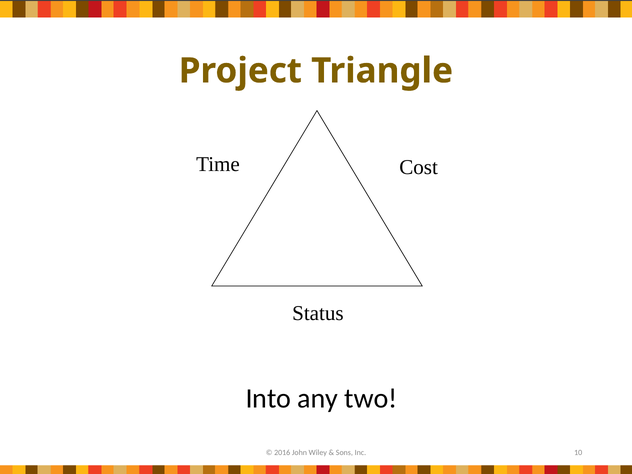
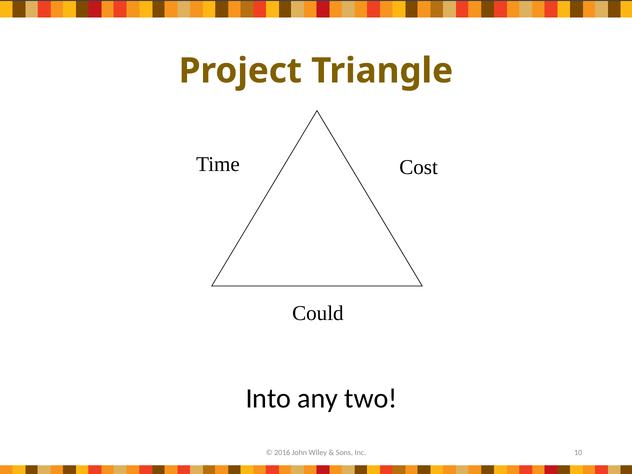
Status: Status -> Could
